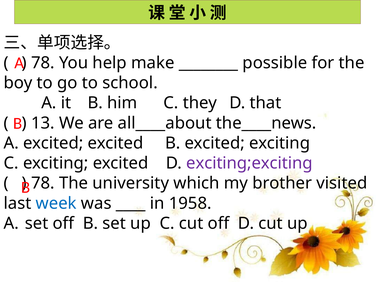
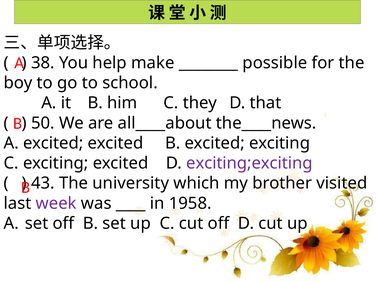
78 at (43, 63): 78 -> 38
13: 13 -> 50
78 at (43, 183): 78 -> 43
week colour: blue -> purple
